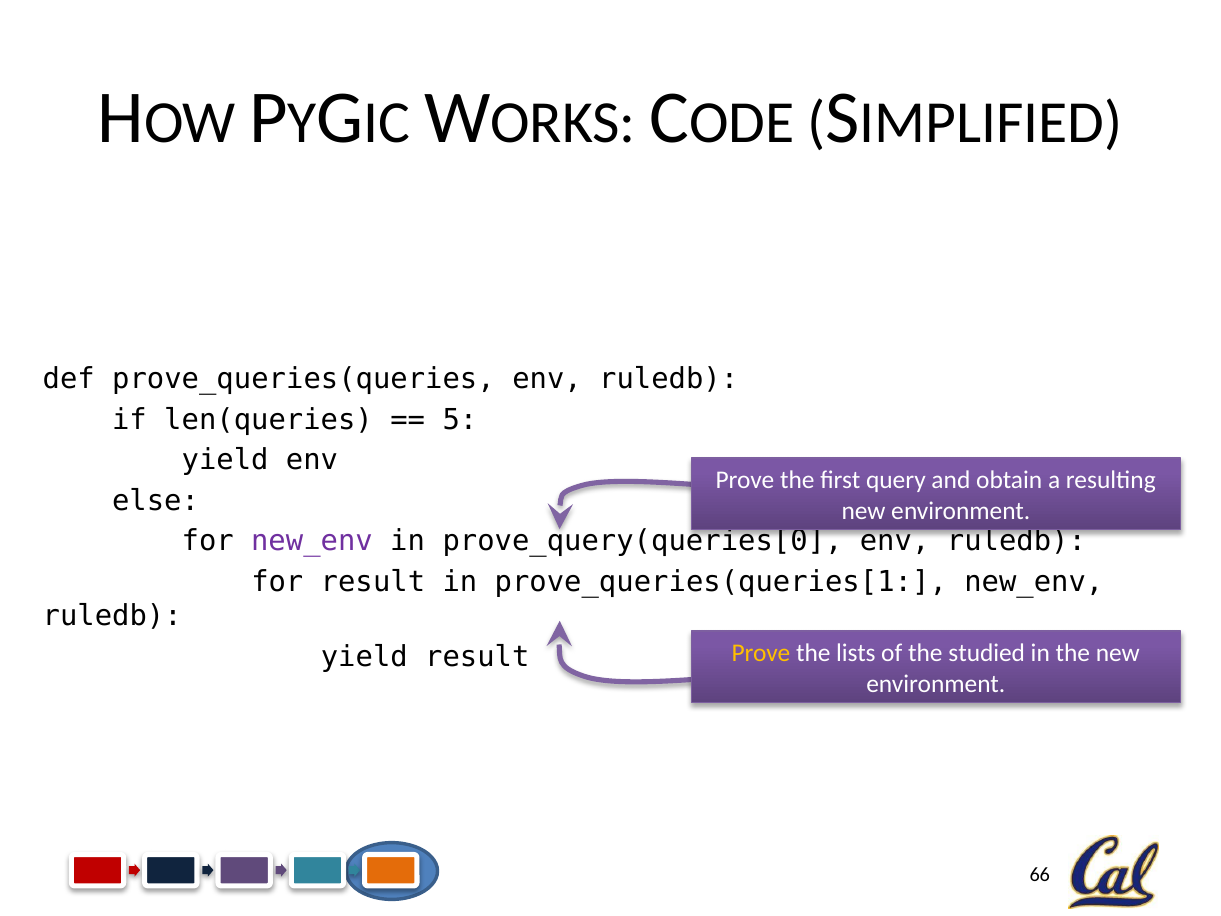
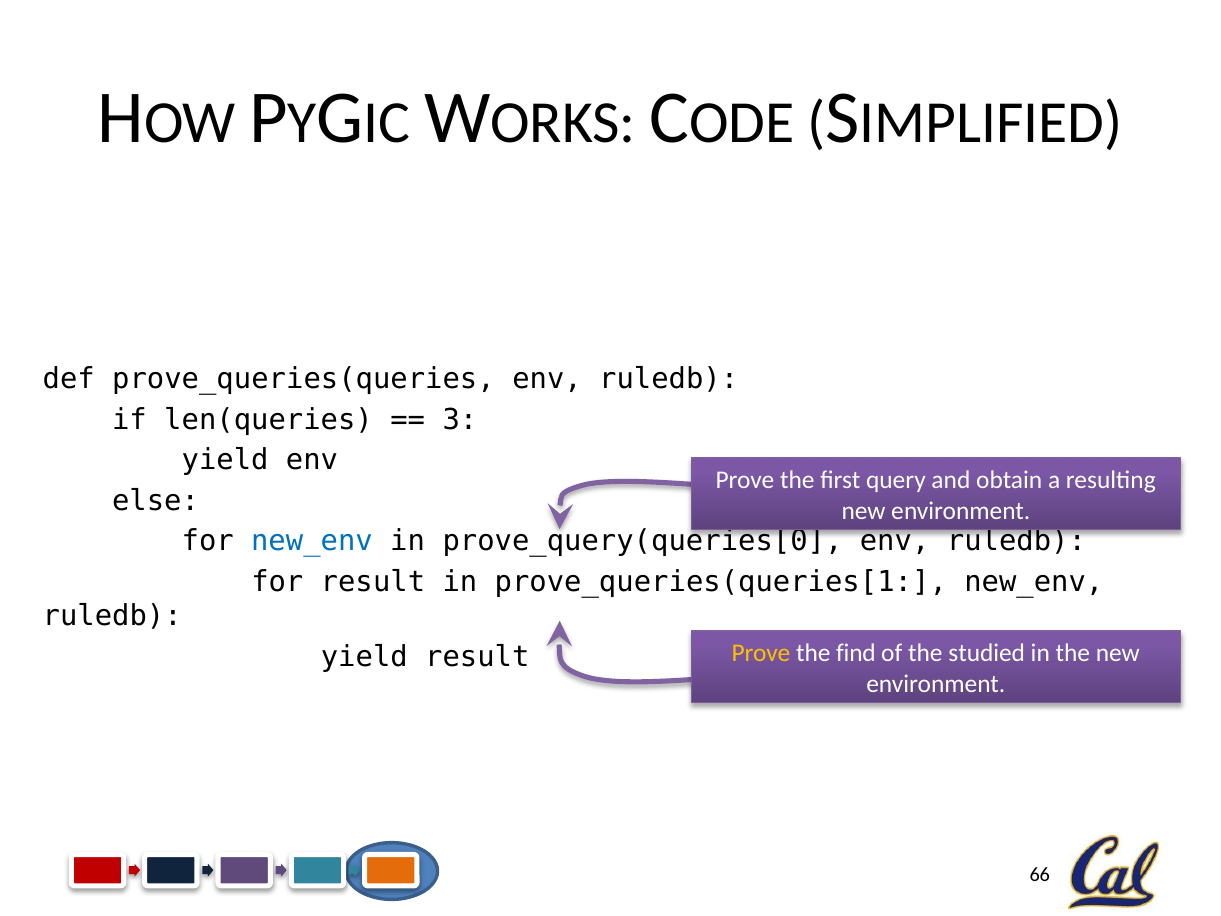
5: 5 -> 3
new_env at (312, 541) colour: purple -> blue
lists: lists -> find
